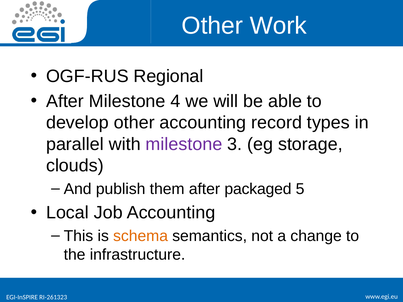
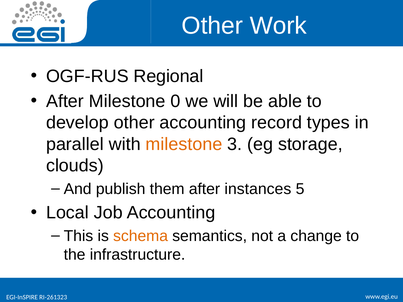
4: 4 -> 0
milestone at (184, 144) colour: purple -> orange
packaged: packaged -> instances
